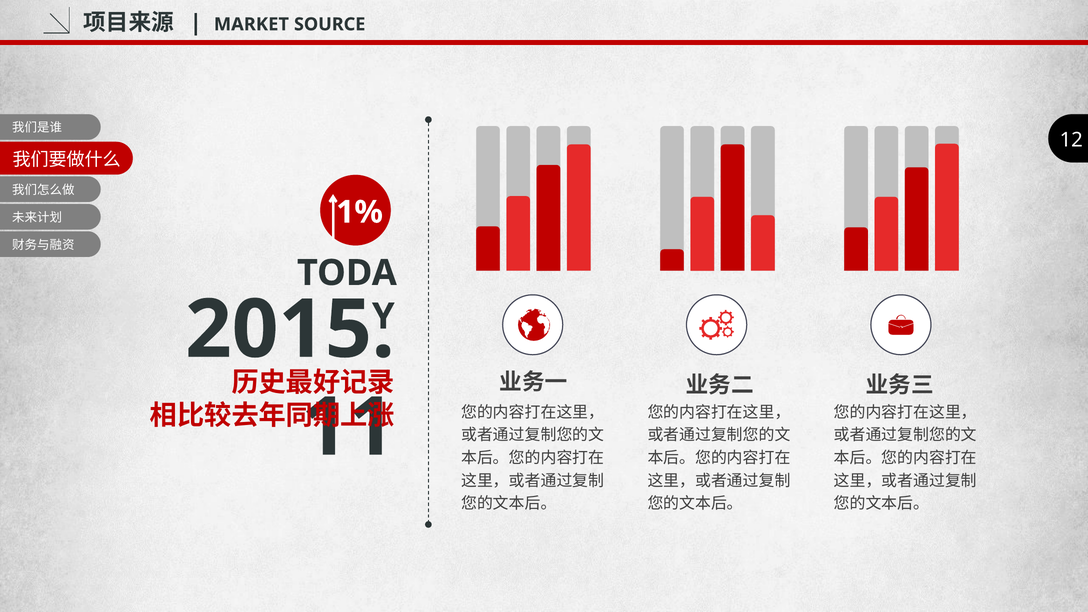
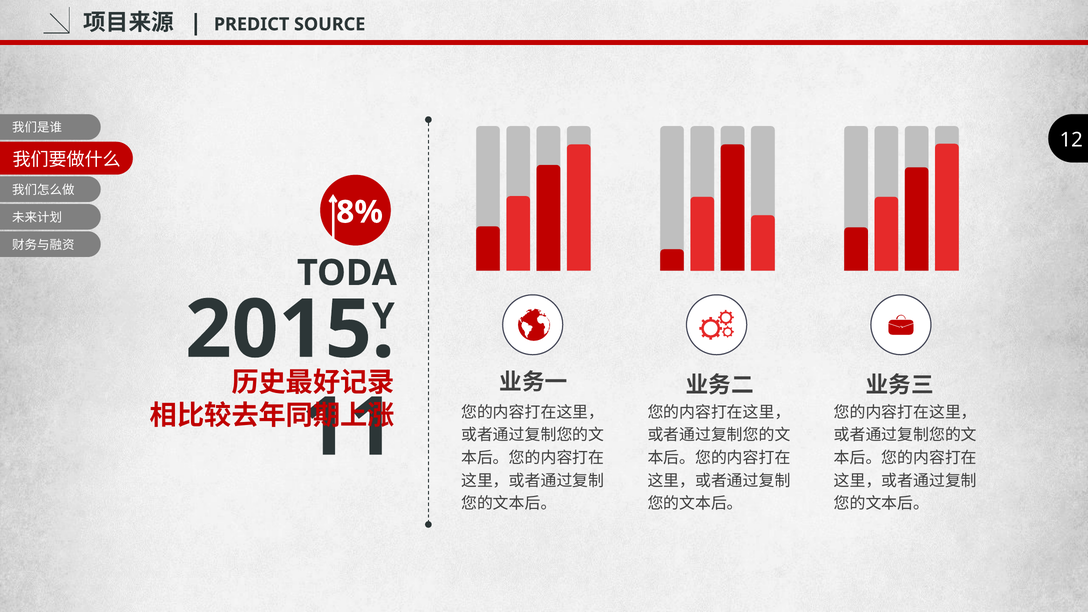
MARKET: MARKET -> PREDICT
1%: 1% -> 8%
